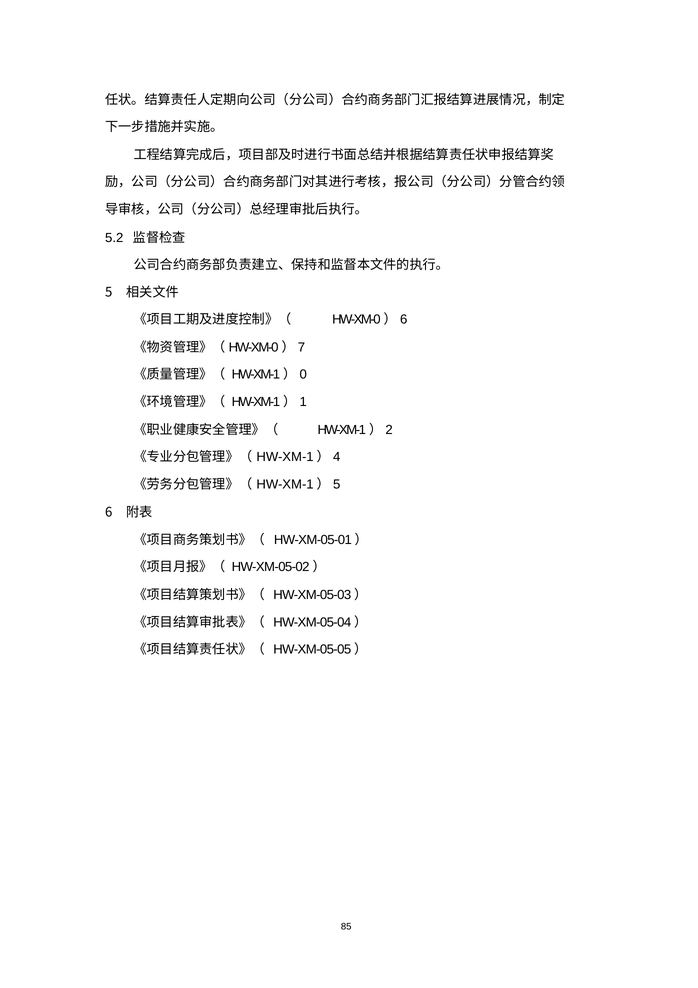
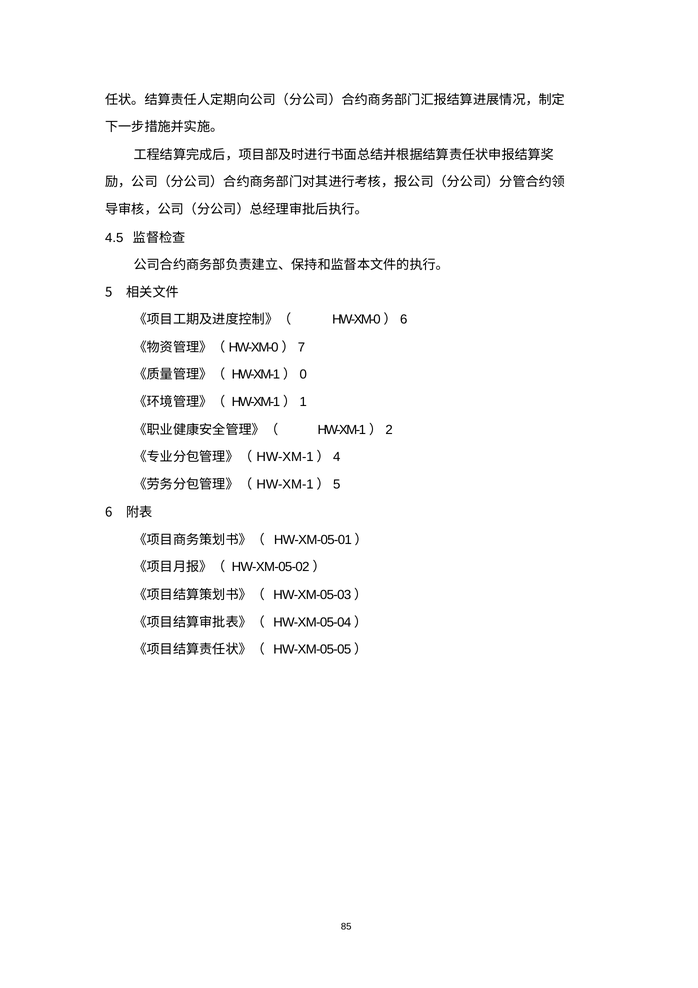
5.2: 5.2 -> 4.5
